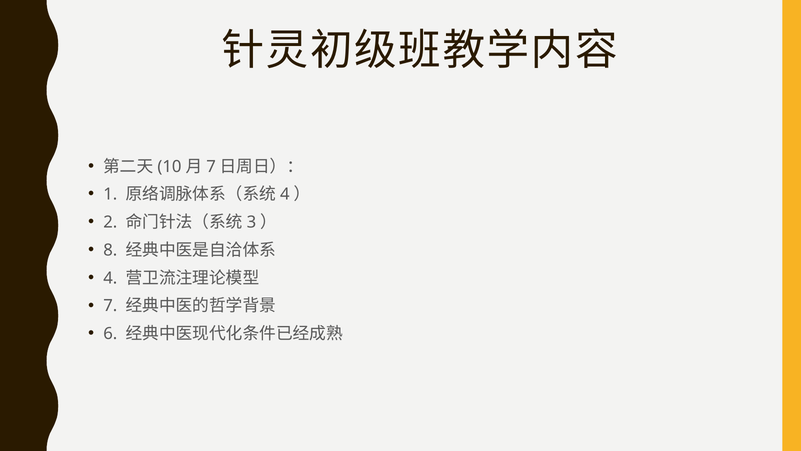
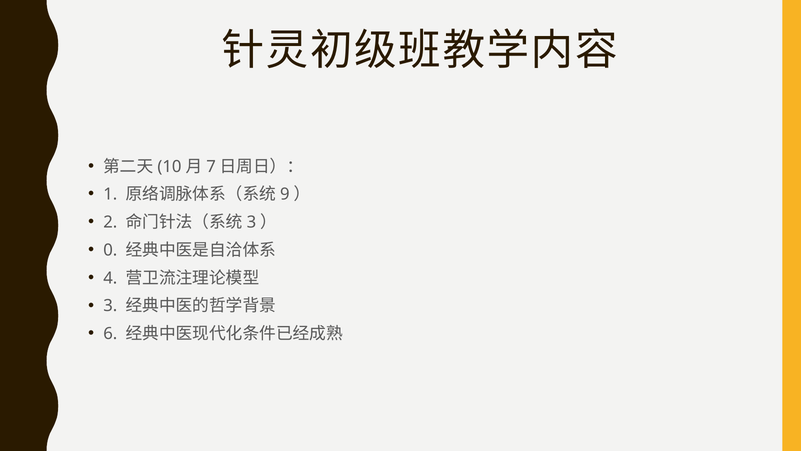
4 at (285, 194): 4 -> 9
8: 8 -> 0
7 at (110, 306): 7 -> 3
